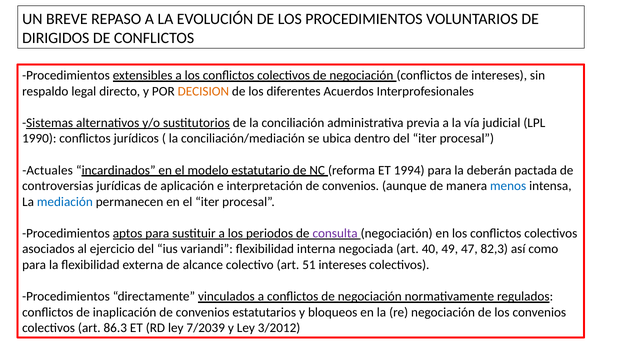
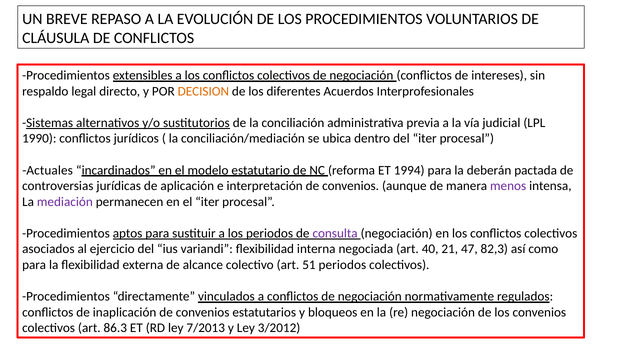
DIRIGIDOS: DIRIGIDOS -> CLÁUSULA
menos colour: blue -> purple
mediación colour: blue -> purple
49: 49 -> 21
51 intereses: intereses -> periodos
7/2039: 7/2039 -> 7/2013
